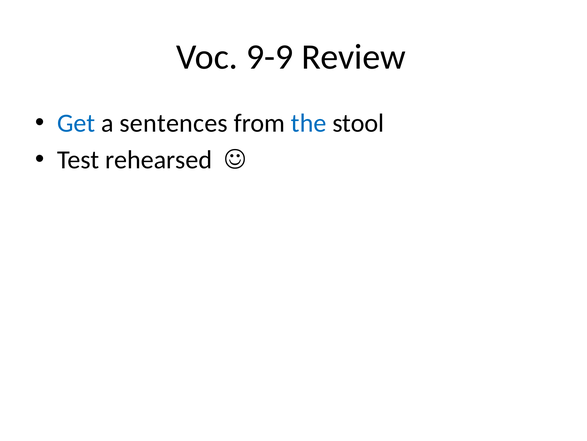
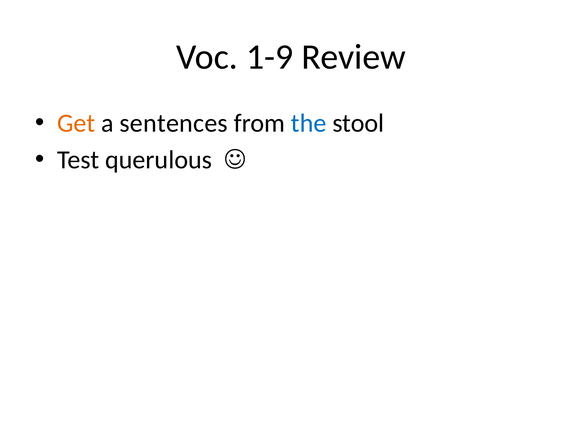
9-9: 9-9 -> 1-9
Get colour: blue -> orange
rehearsed: rehearsed -> querulous
